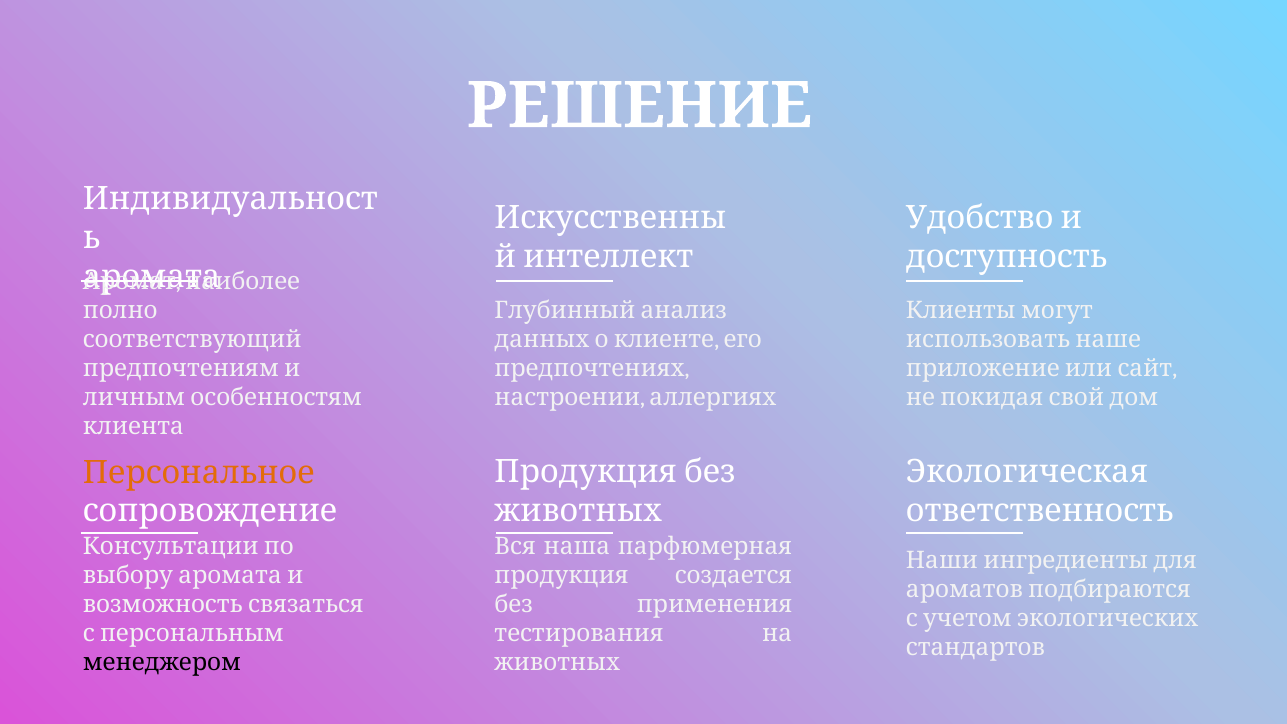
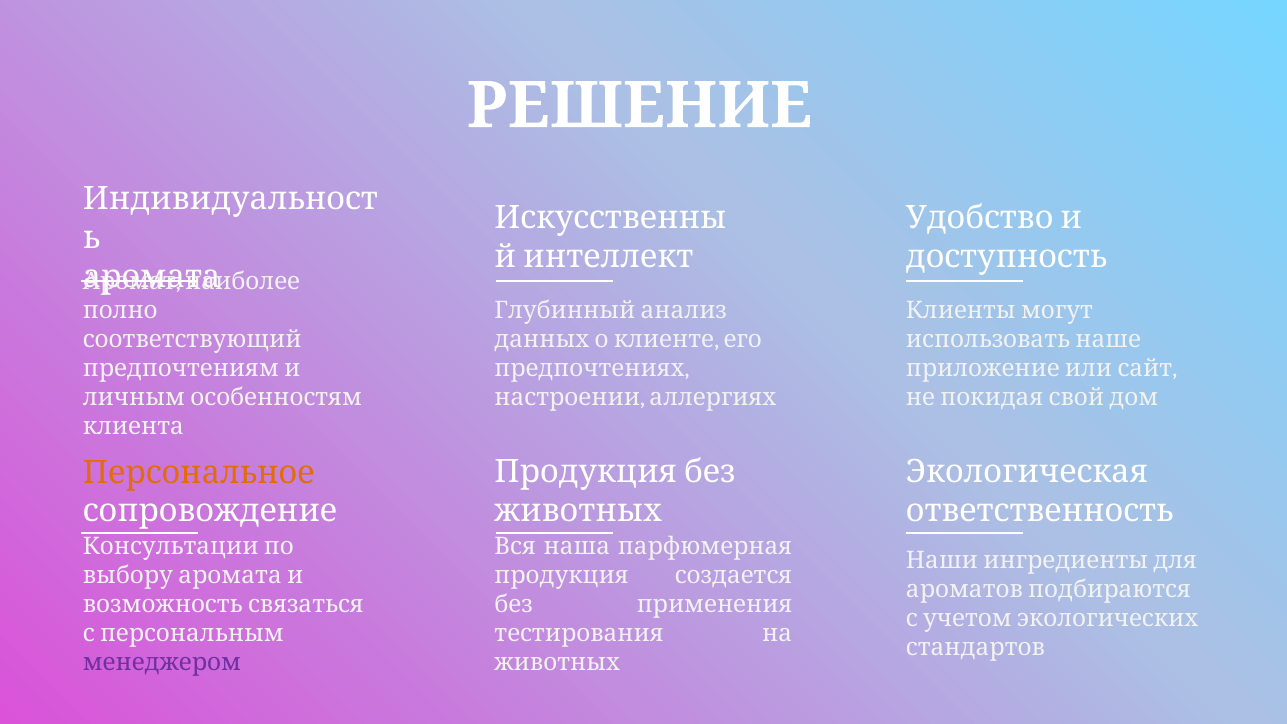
менеджером colour: black -> purple
